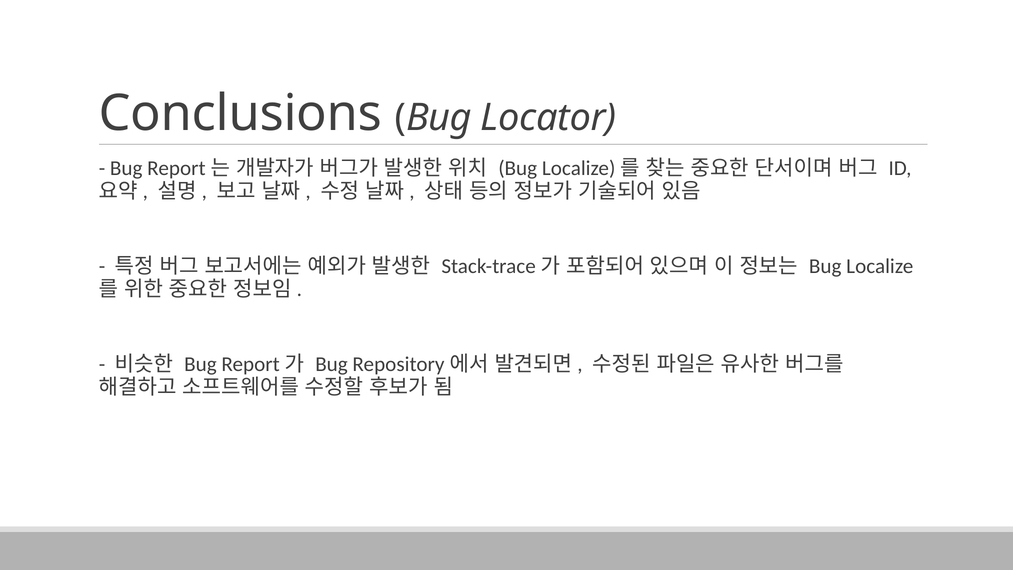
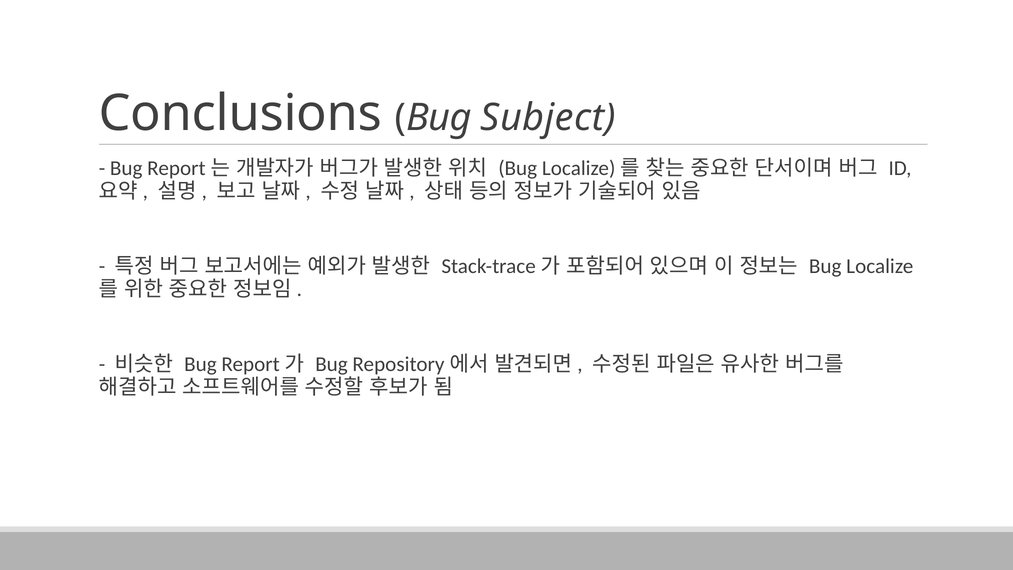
Locator: Locator -> Subject
